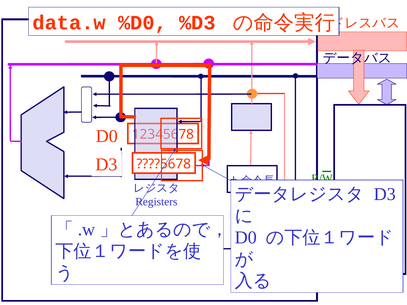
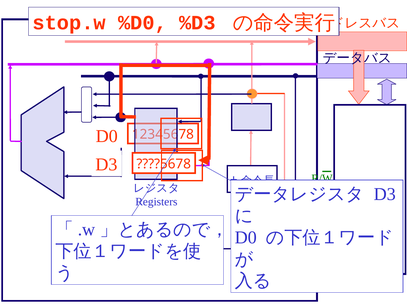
data.w: data.w -> stop.w
